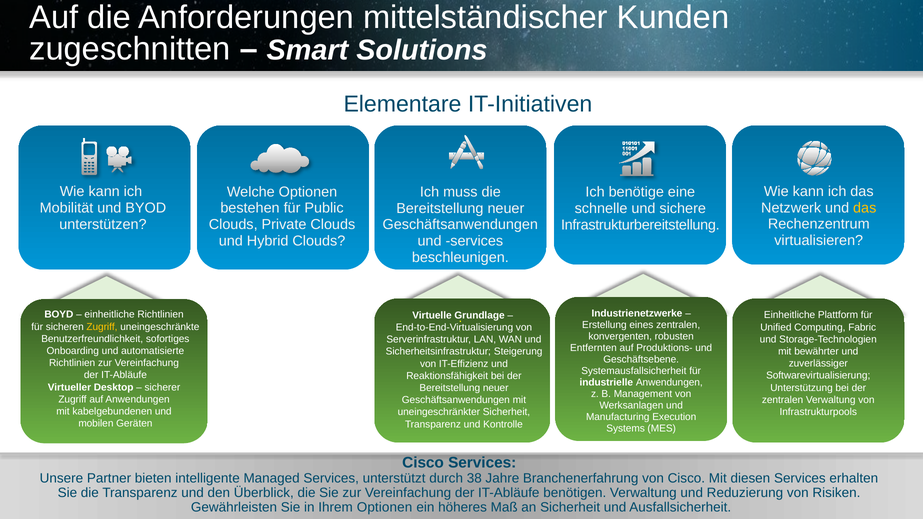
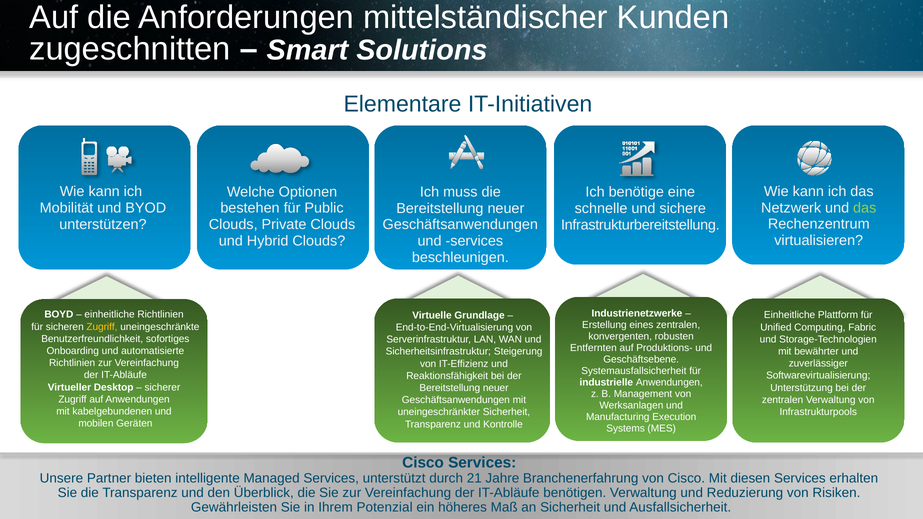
das at (865, 208) colour: yellow -> light green
38: 38 -> 21
Ihrem Optionen: Optionen -> Potenzial
